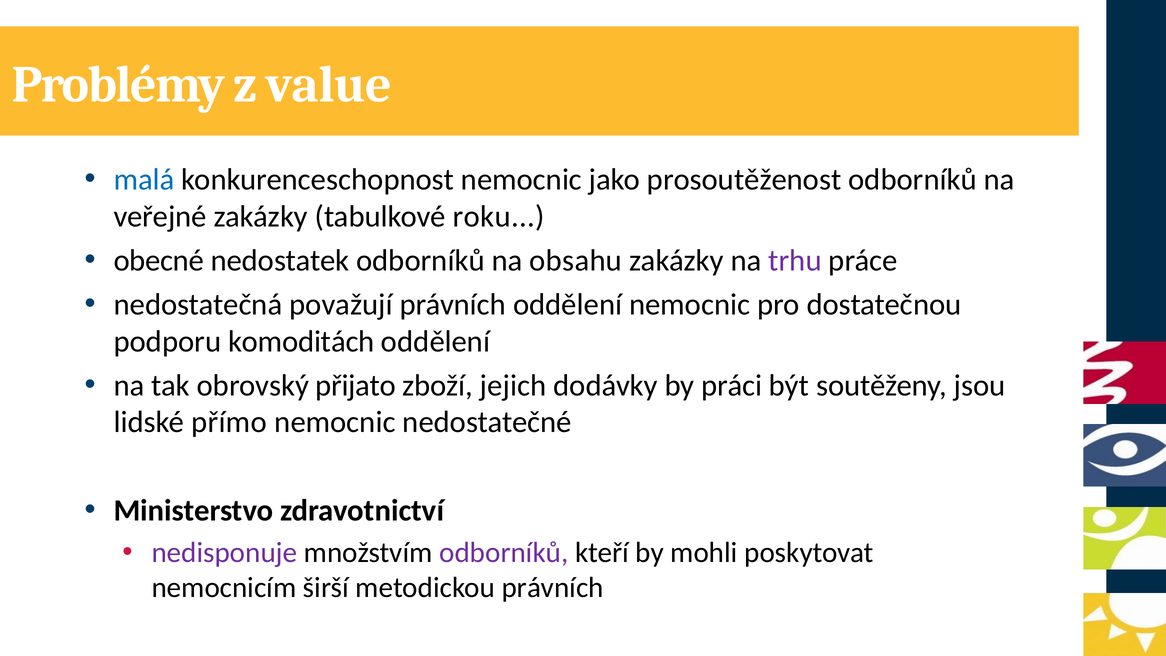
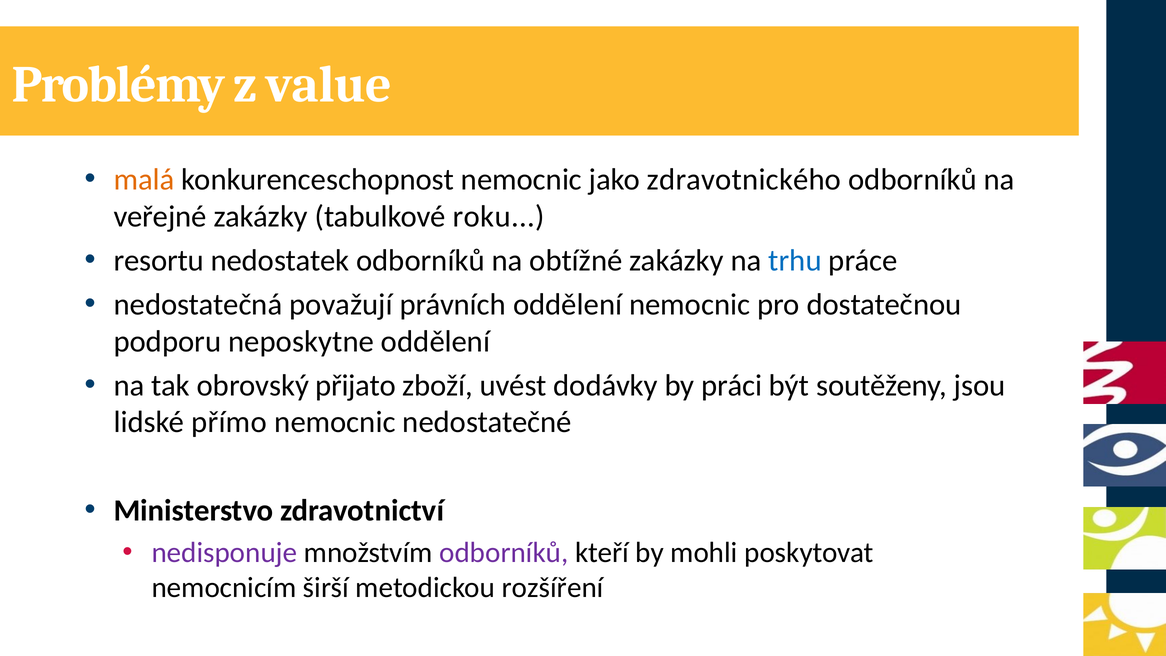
malá colour: blue -> orange
prosoutěženost: prosoutěženost -> zdravotnického
obecné: obecné -> resortu
obsahu: obsahu -> obtížné
trhu colour: purple -> blue
komoditách: komoditách -> neposkytne
jejich: jejich -> uvést
metodickou právních: právních -> rozšíření
